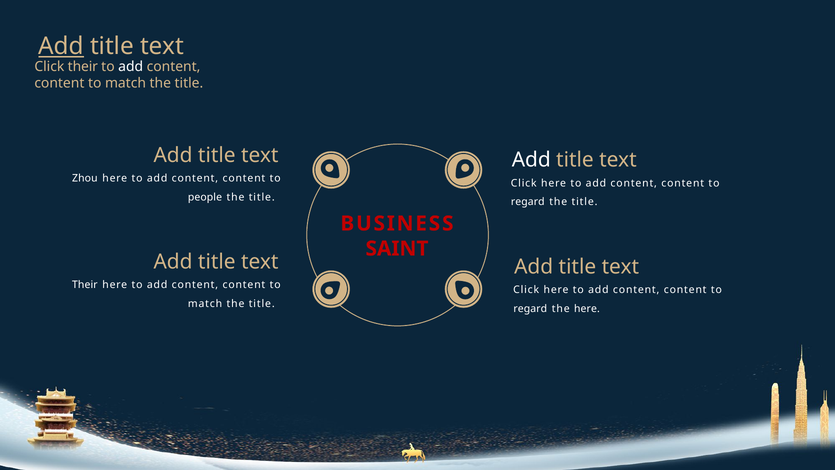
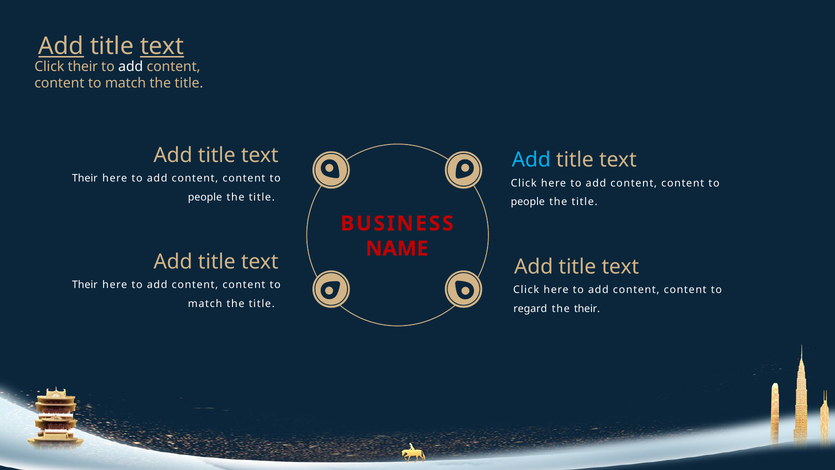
text at (162, 46) underline: none -> present
Add at (531, 160) colour: white -> light blue
Zhou at (85, 178): Zhou -> Their
regard at (528, 202): regard -> people
SAINT: SAINT -> NAME
the here: here -> their
